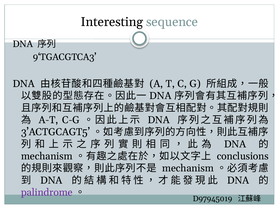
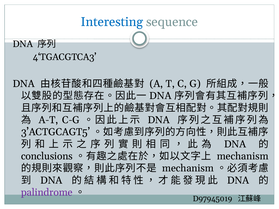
Interesting colour: black -> blue
9‘TGACGTCA3: 9‘TGACGTCA3 -> 4‘TGACGTCA3
mechanism at (47, 156): mechanism -> conclusions
conclusions at (243, 156): conclusions -> mechanism
